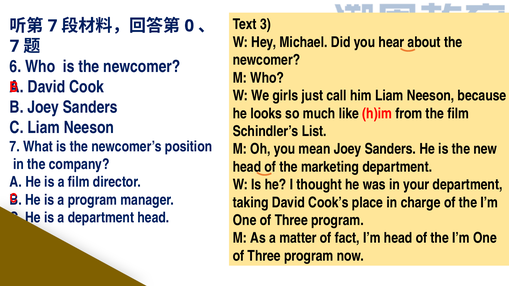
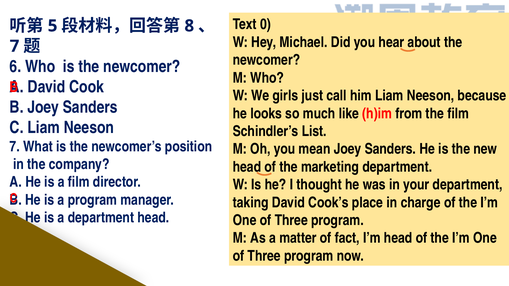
3: 3 -> 0
7 at (53, 26): 7 -> 5
0: 0 -> 8
